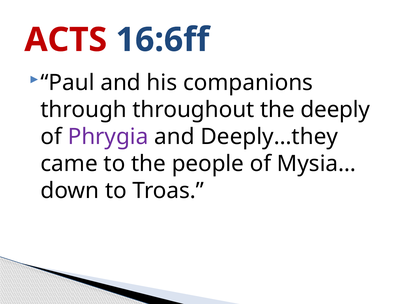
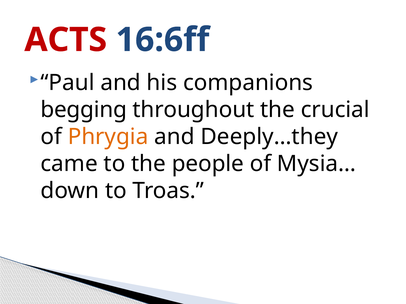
through: through -> begging
deeply: deeply -> crucial
Phrygia colour: purple -> orange
